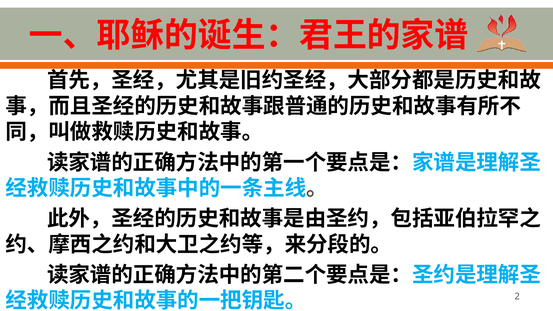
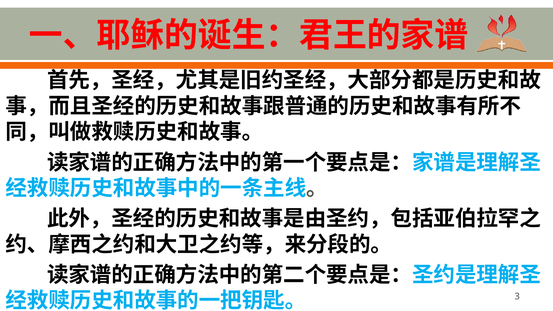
2: 2 -> 3
